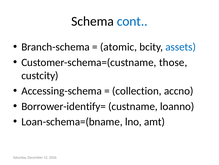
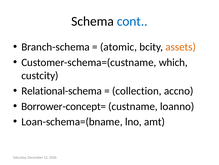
assets colour: blue -> orange
those: those -> which
Accessing-schema: Accessing-schema -> Relational-schema
Borrower-identify=: Borrower-identify= -> Borrower-concept=
